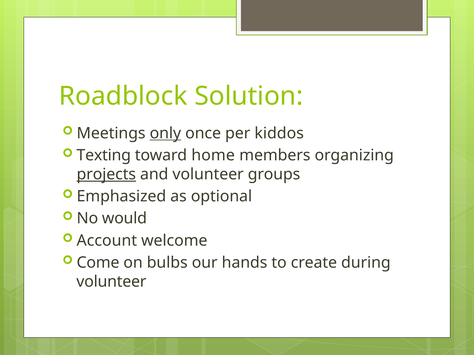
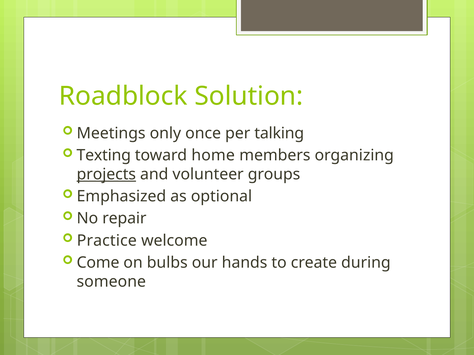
only underline: present -> none
kiddos: kiddos -> talking
would: would -> repair
Account: Account -> Practice
volunteer at (111, 282): volunteer -> someone
